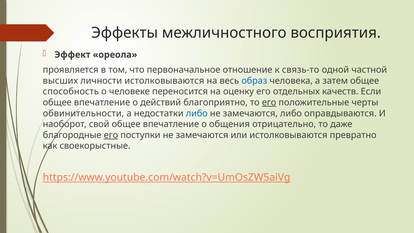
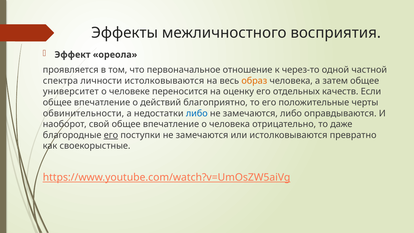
связь-то: связь-то -> через-то
высших: высших -> спектра
образ colour: blue -> orange
способность: способность -> университет
его at (269, 102) underline: present -> none
о общения: общения -> человека
